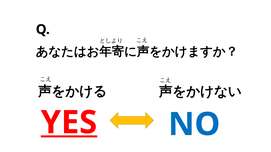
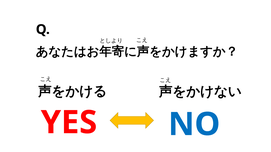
YES underline: present -> none
